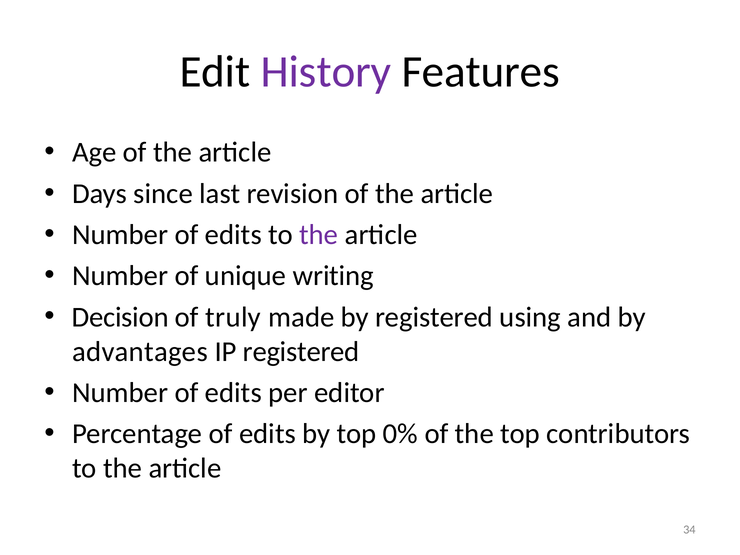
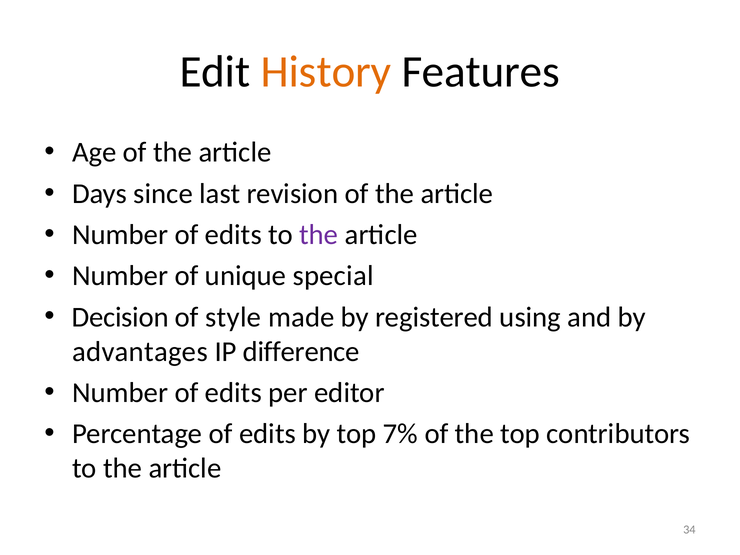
History colour: purple -> orange
writing: writing -> special
truly: truly -> style
IP registered: registered -> difference
0%: 0% -> 7%
